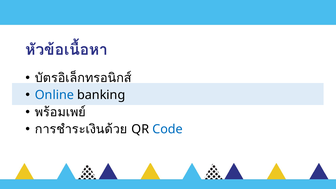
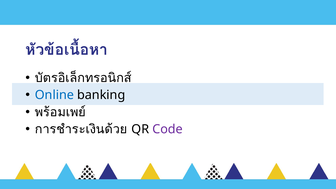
Code colour: blue -> purple
